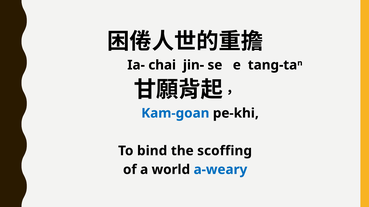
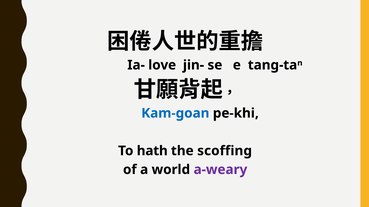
chai: chai -> love
bind: bind -> hath
a-weary colour: blue -> purple
